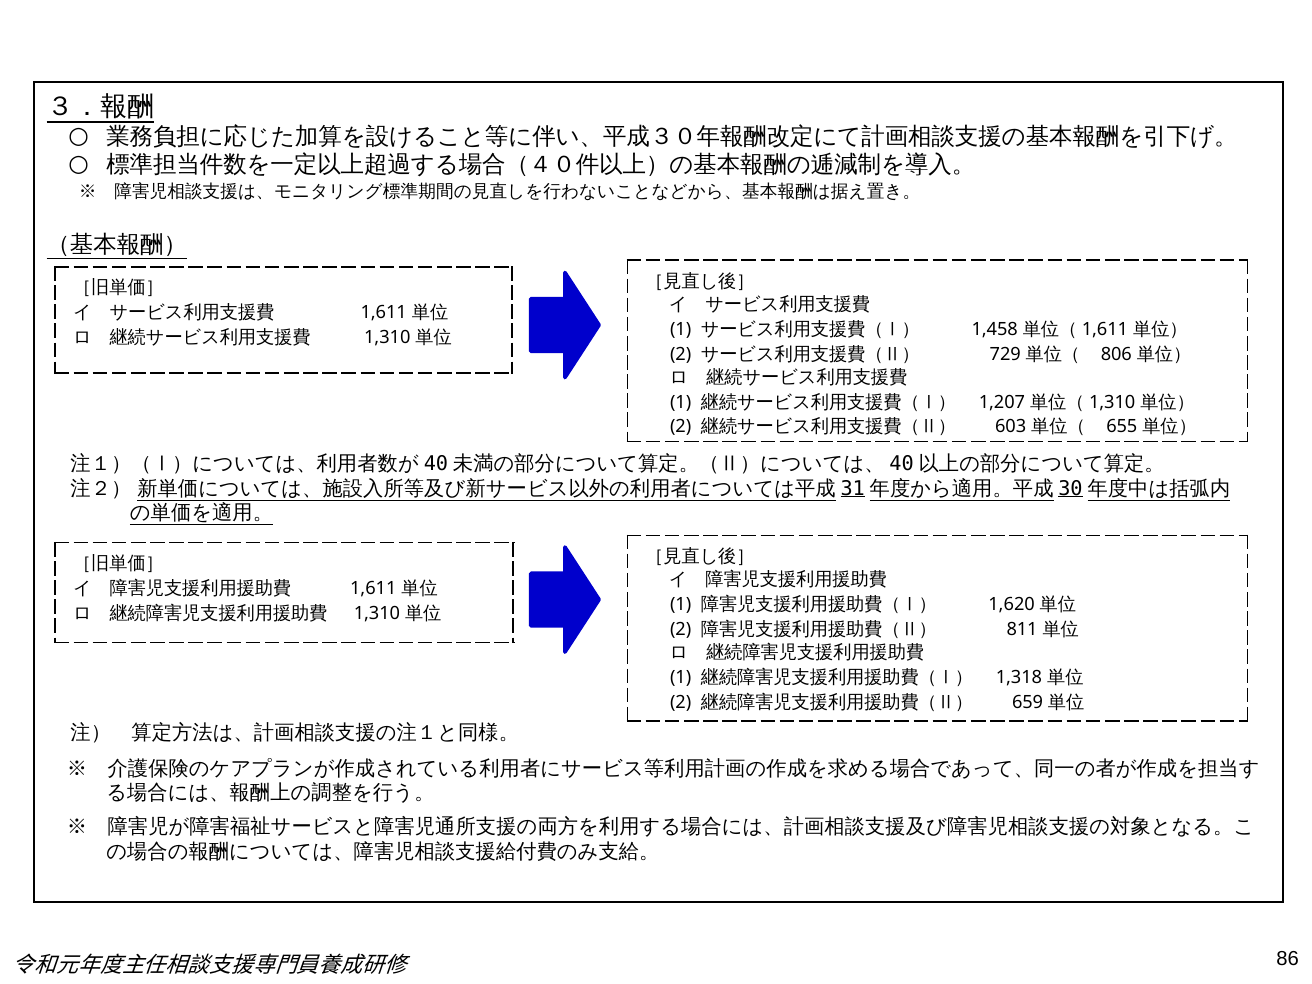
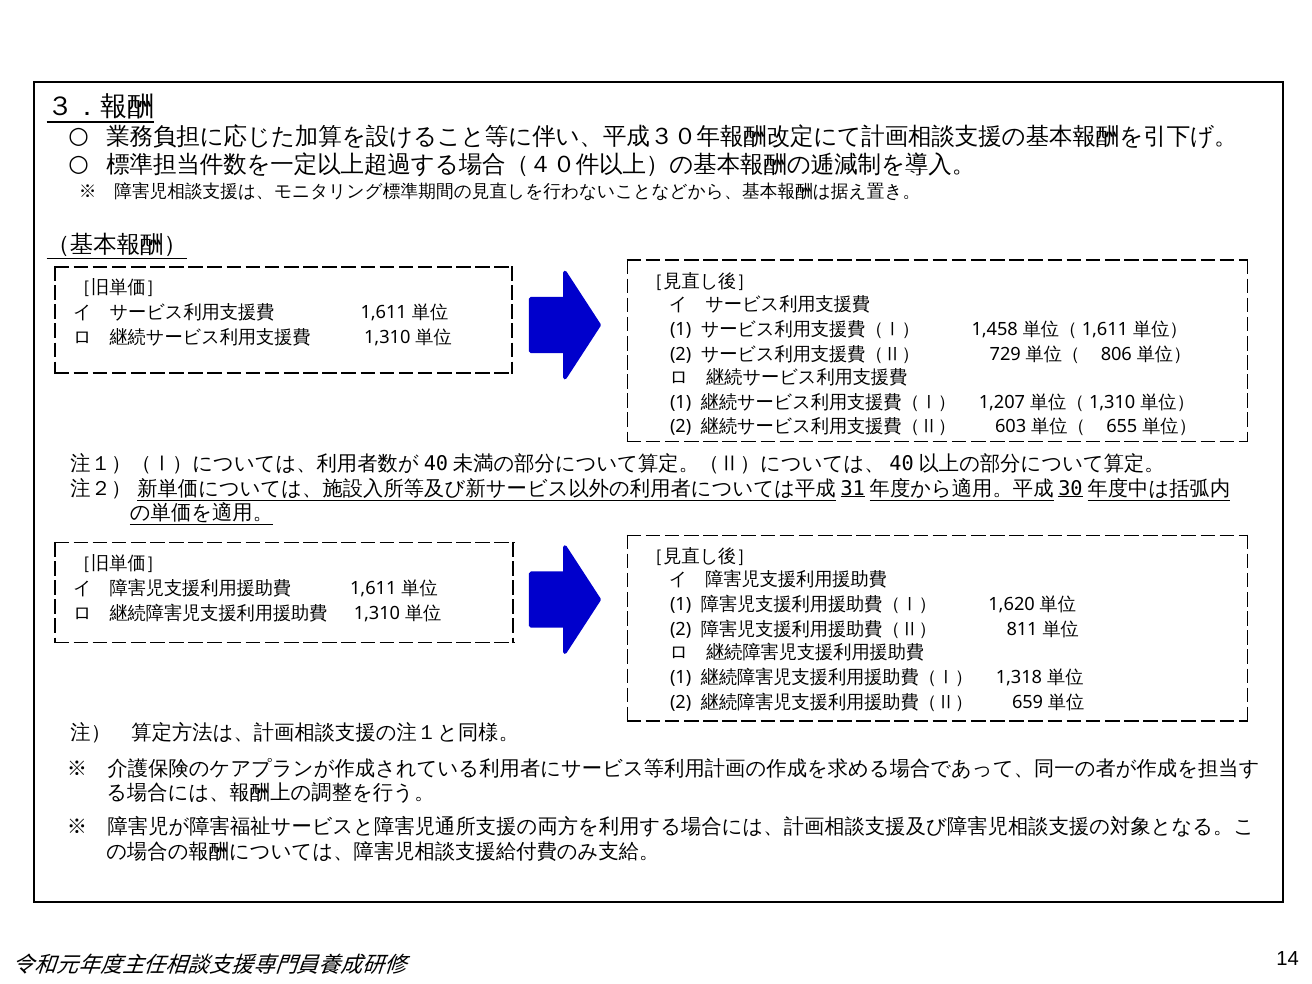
86: 86 -> 14
